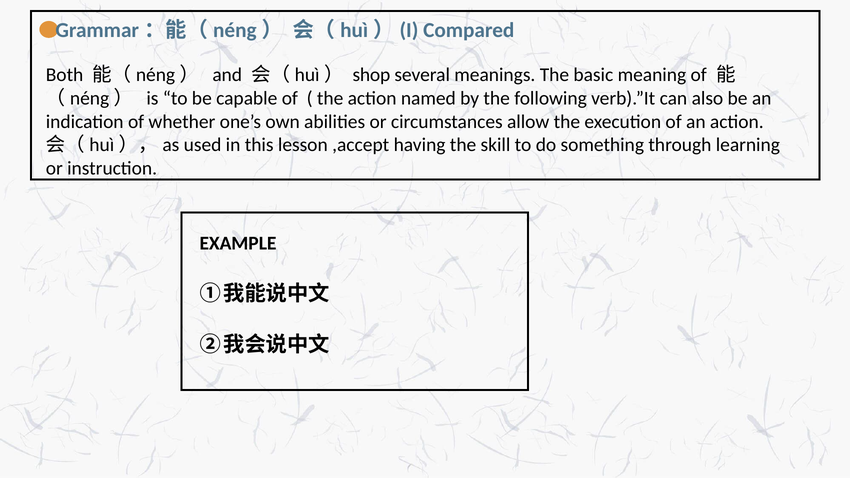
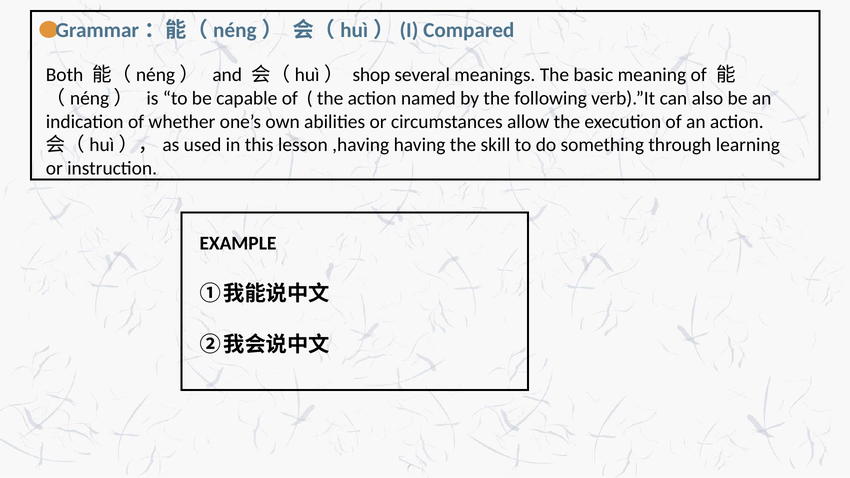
,accept: ,accept -> ,having
